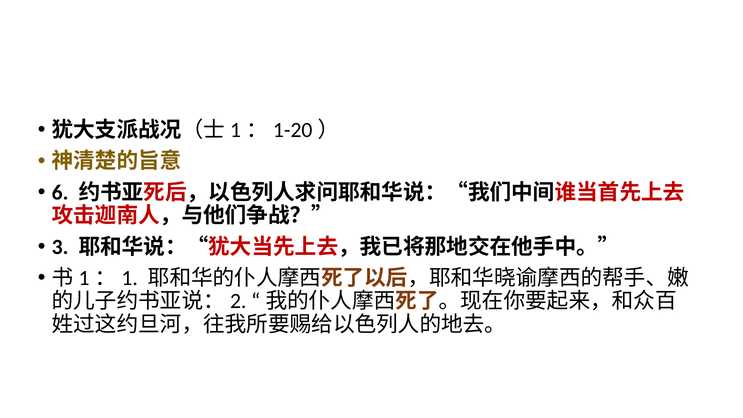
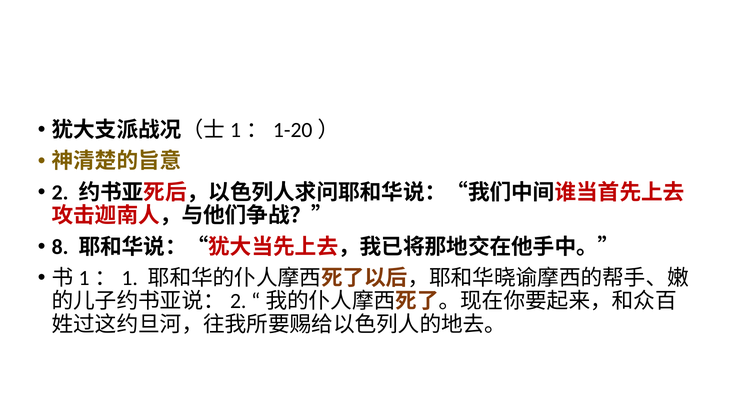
6: 6 -> 2
3: 3 -> 8
